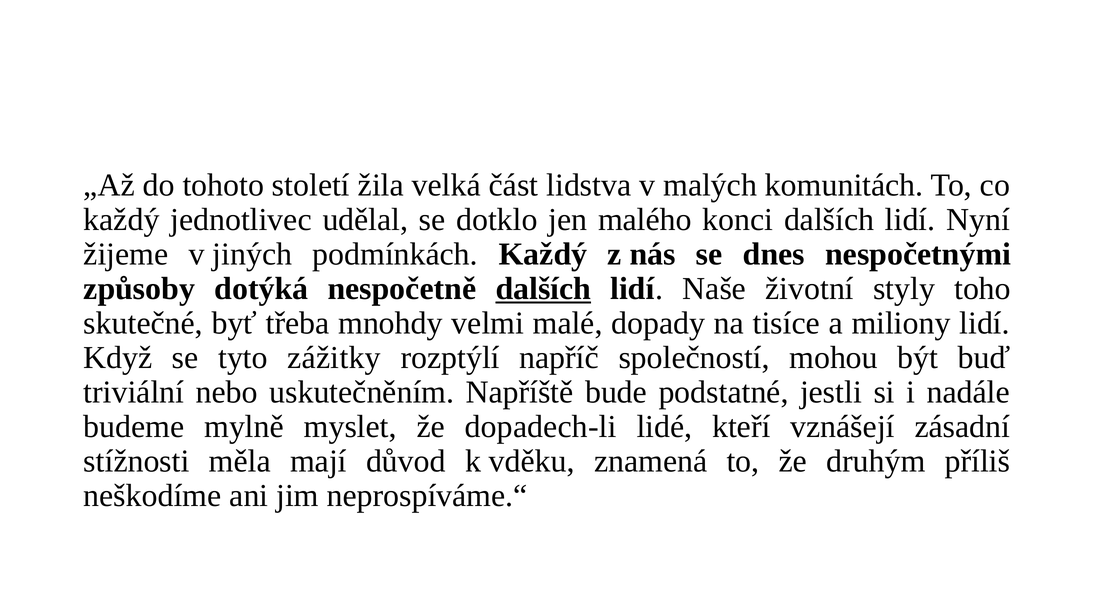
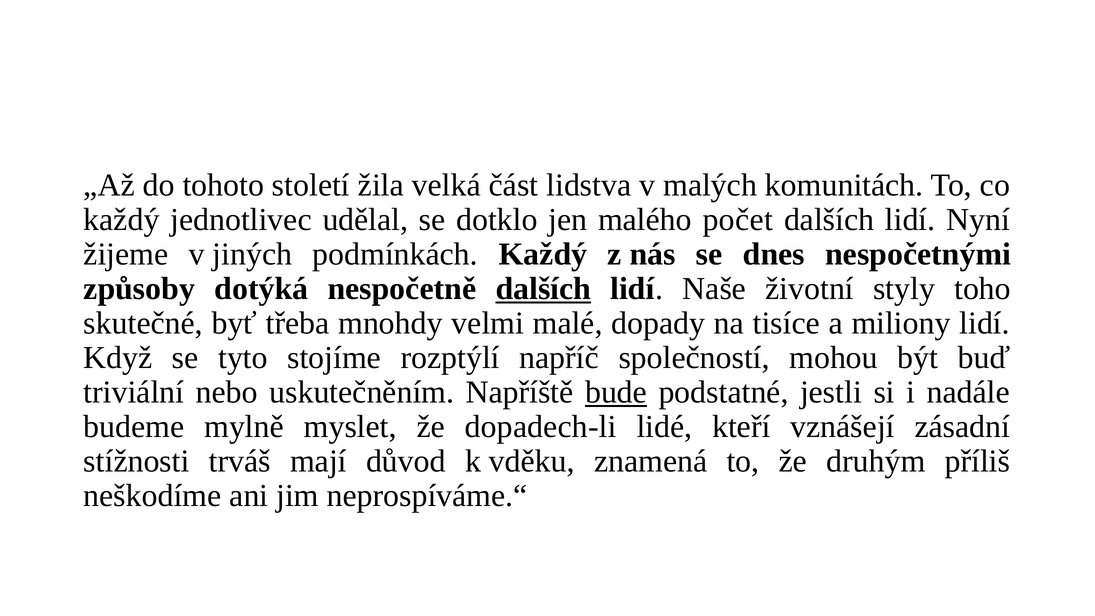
konci: konci -> počet
zážitky: zážitky -> stojíme
bude underline: none -> present
měla: měla -> trváš
